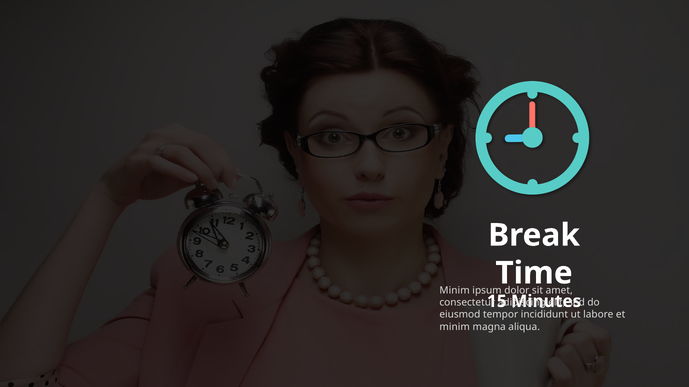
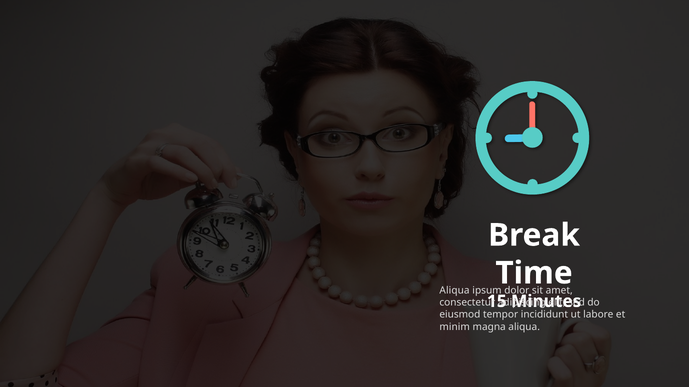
Minim at (455, 291): Minim -> Aliqua
